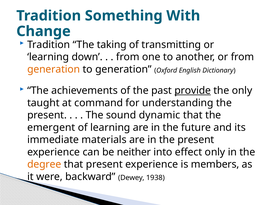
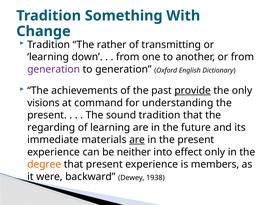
taking: taking -> rather
generation at (54, 69) colour: orange -> purple
taught: taught -> visions
sound dynamic: dynamic -> tradition
emergent: emergent -> regarding
are at (137, 140) underline: none -> present
